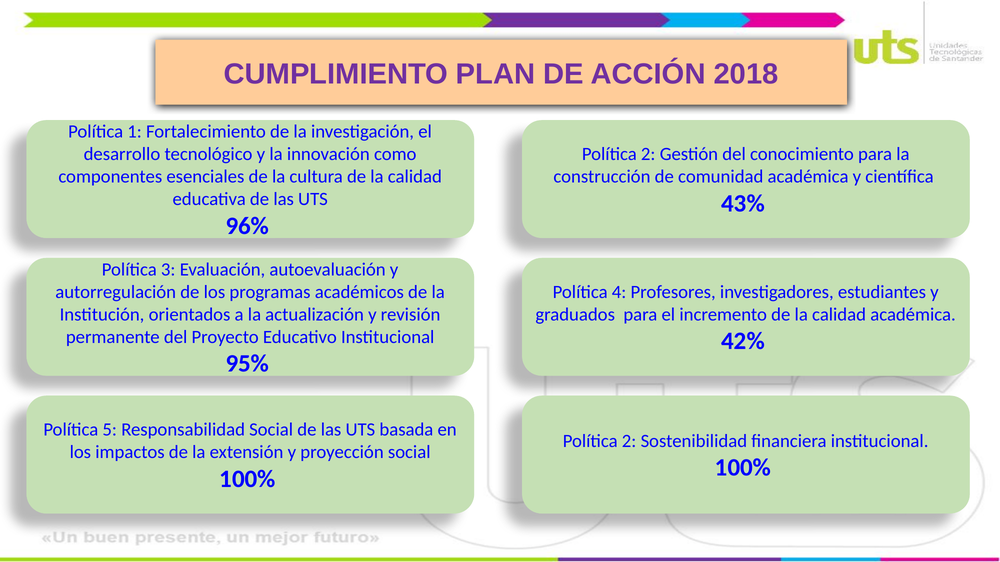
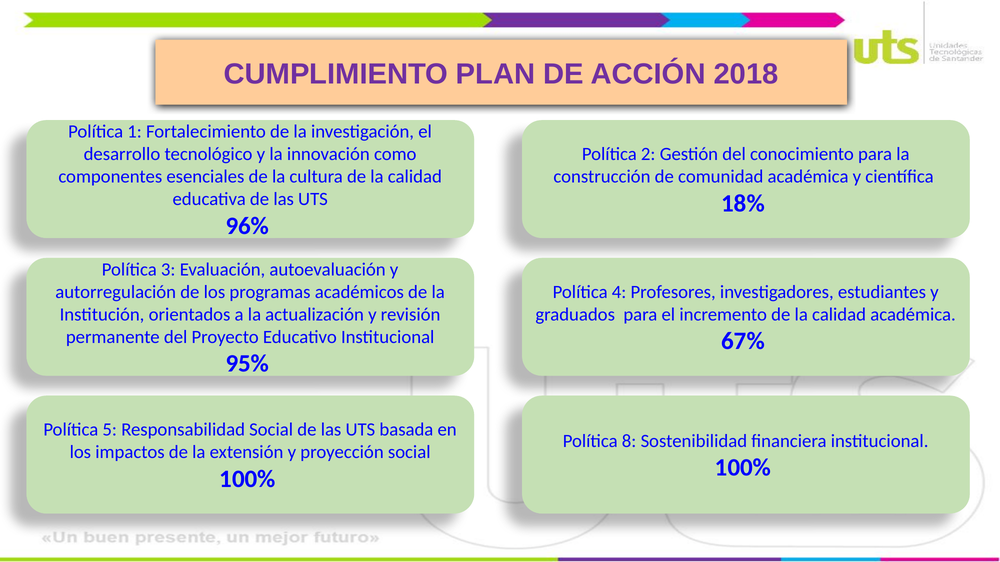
43%: 43% -> 18%
42%: 42% -> 67%
2 at (629, 441): 2 -> 8
